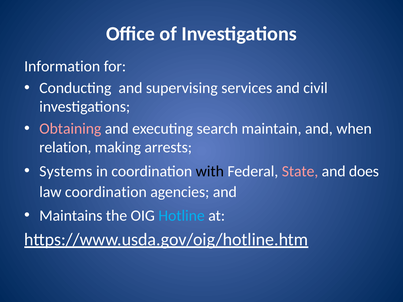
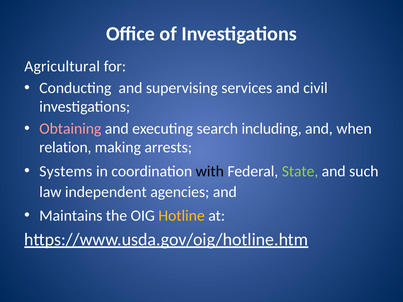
Information: Information -> Agricultural
maintain: maintain -> including
State colour: pink -> light green
does: does -> such
law coordination: coordination -> independent
Hotline colour: light blue -> yellow
